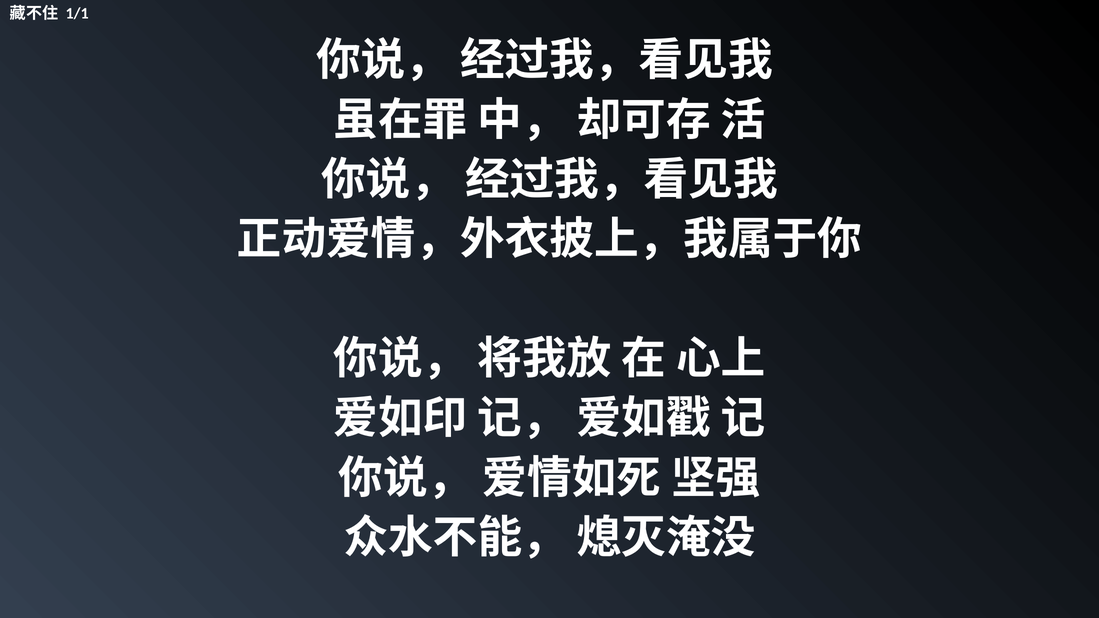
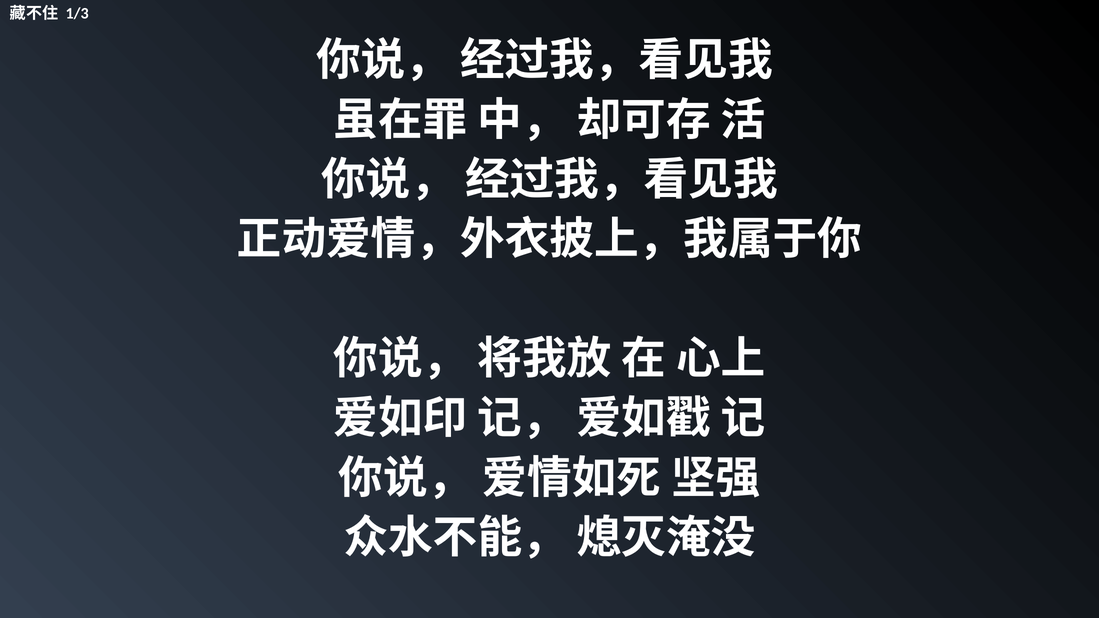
1/1: 1/1 -> 1/3
